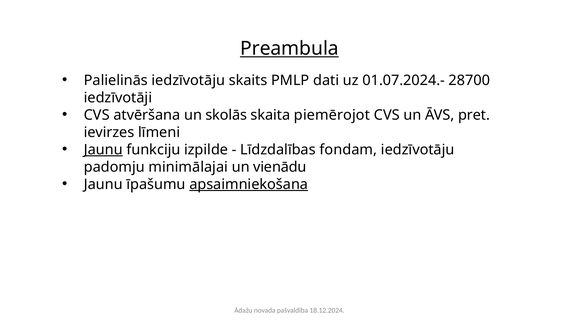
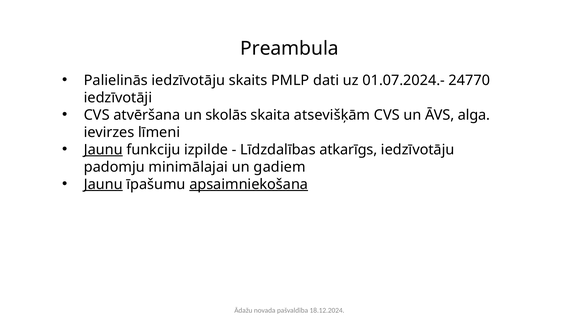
Preambula underline: present -> none
28700: 28700 -> 24770
piemērojot: piemērojot -> atsevišķām
pret: pret -> alga
fondam: fondam -> atkarīgs
vienādu: vienādu -> gadiem
Jaunu at (103, 185) underline: none -> present
